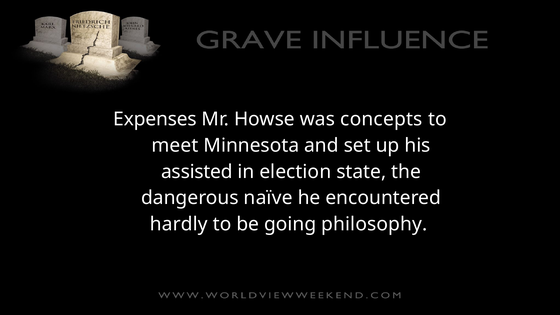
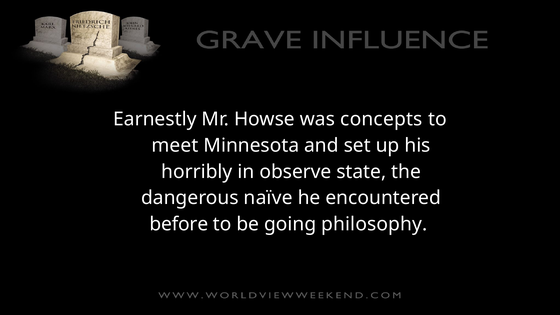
Expenses: Expenses -> Earnestly
assisted: assisted -> horribly
election: election -> observe
hardly: hardly -> before
